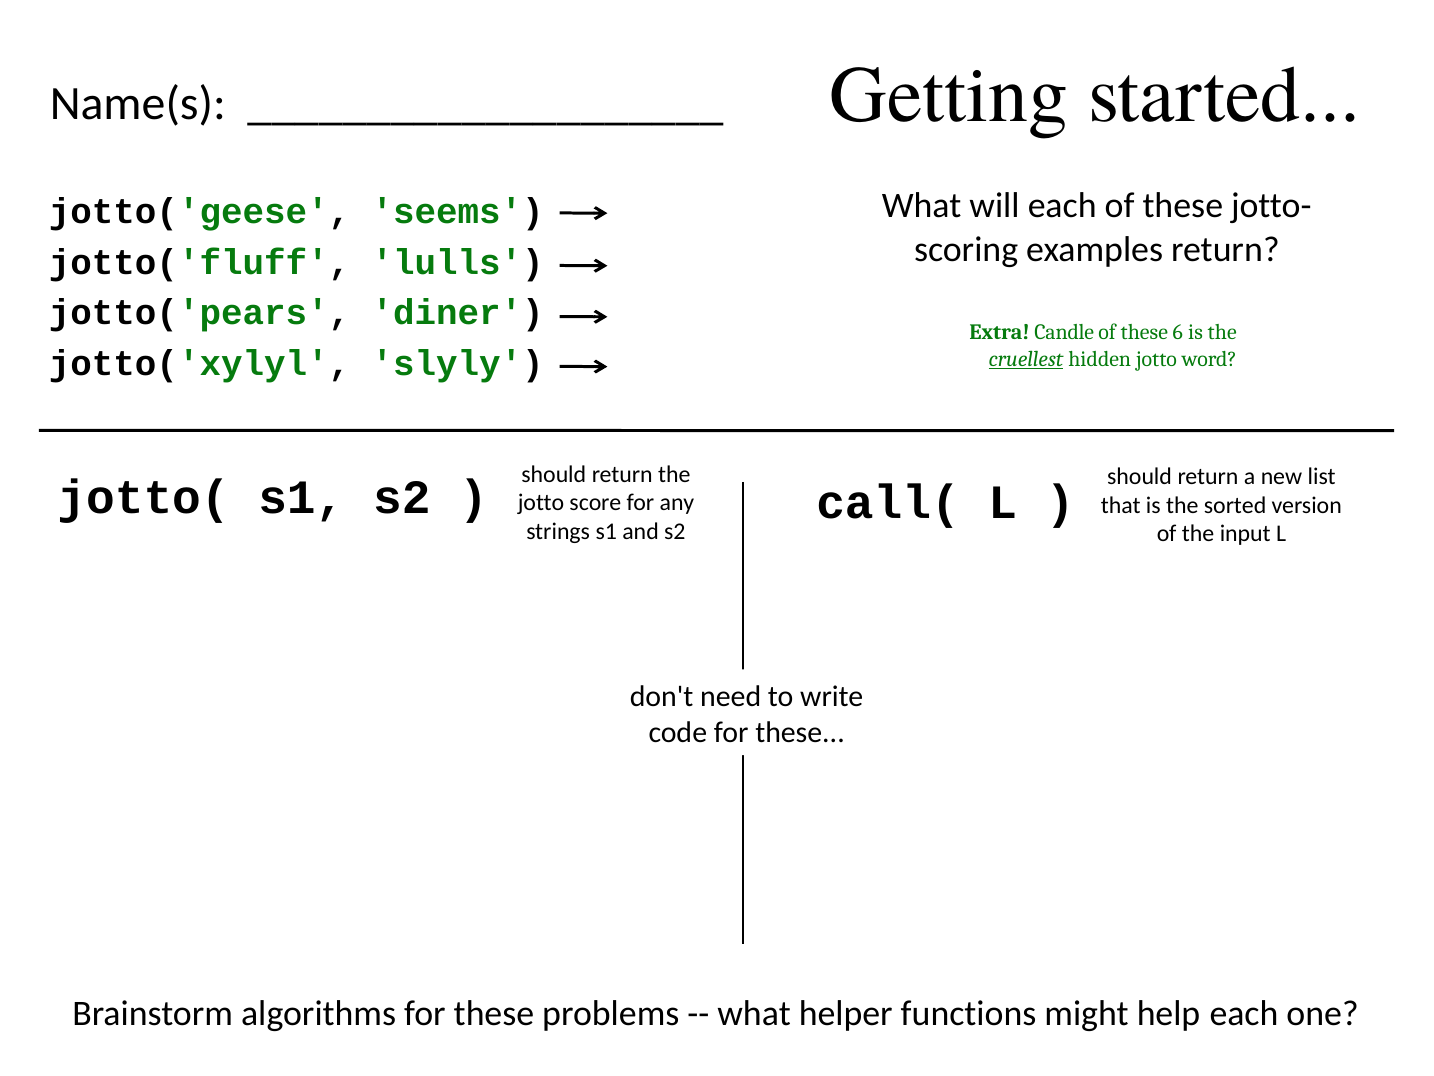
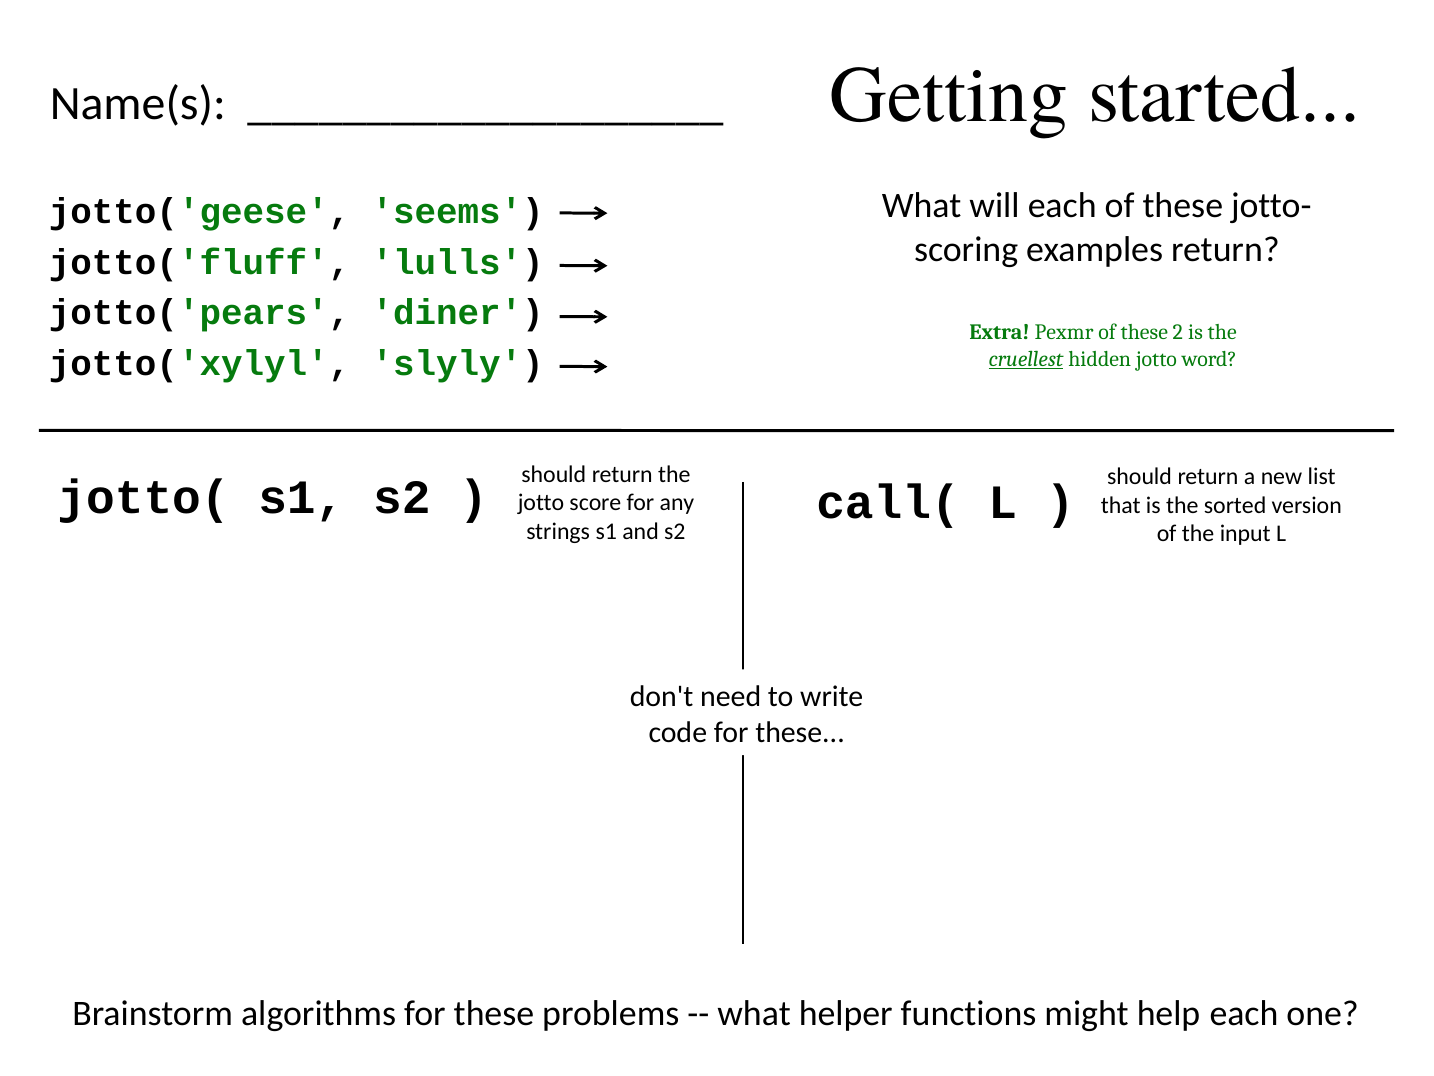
Candle: Candle -> Pexmr
6: 6 -> 2
